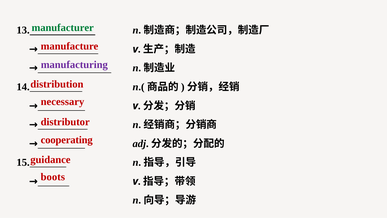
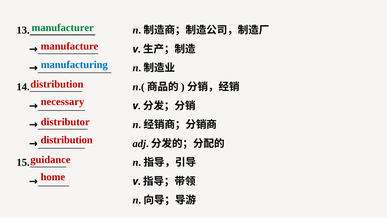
manufacturing colour: purple -> blue
cooperating at (67, 140): cooperating -> distribution
boots: boots -> home
